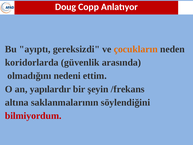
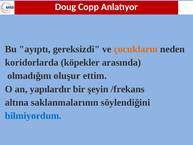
güvenlik: güvenlik -> köpekler
nedeni: nedeni -> oluşur
bilmiyordum colour: red -> blue
